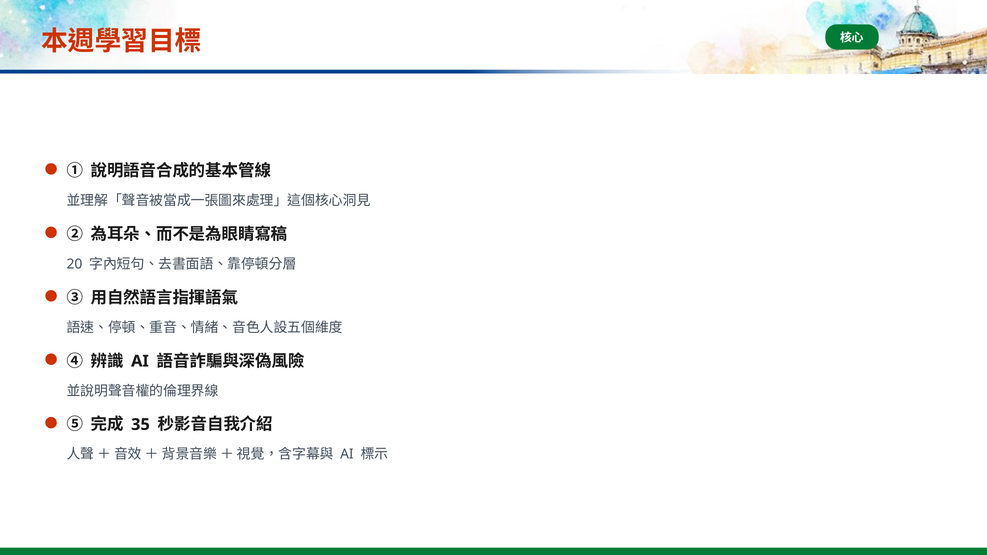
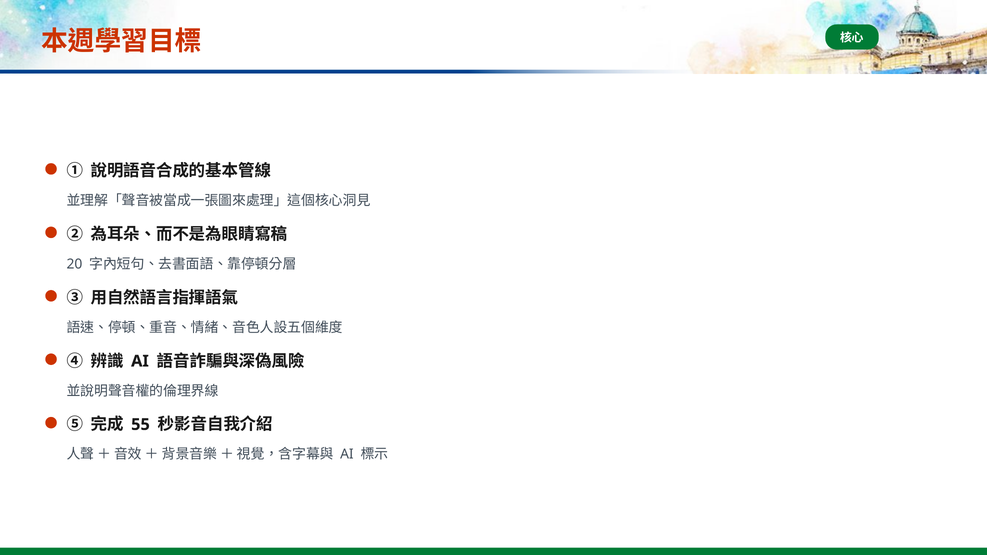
35: 35 -> 55
